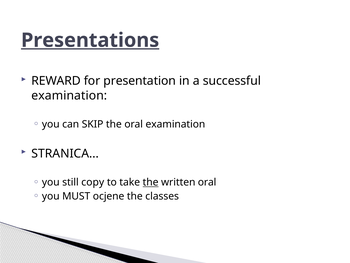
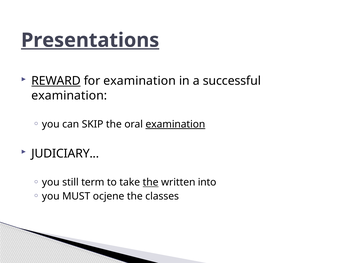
REWARD underline: none -> present
for presentation: presentation -> examination
examination at (175, 124) underline: none -> present
STRANICA: STRANICA -> JUDICIARY
copy: copy -> term
written oral: oral -> into
